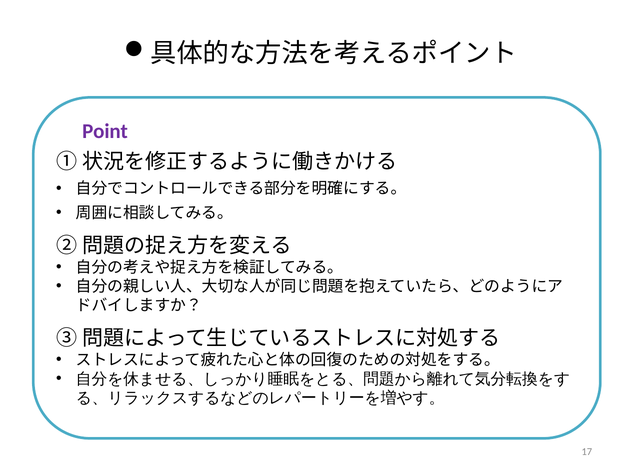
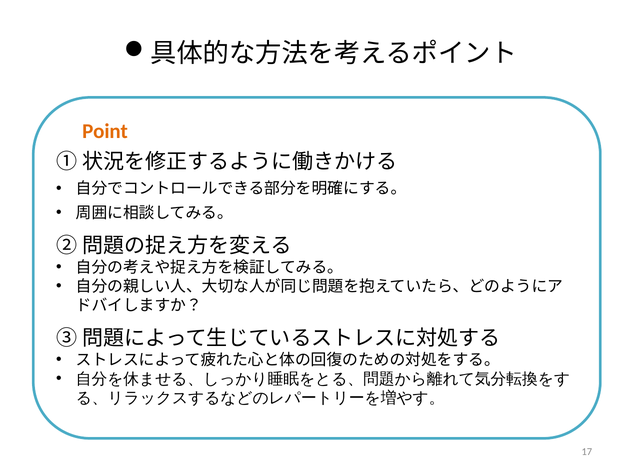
Point colour: purple -> orange
